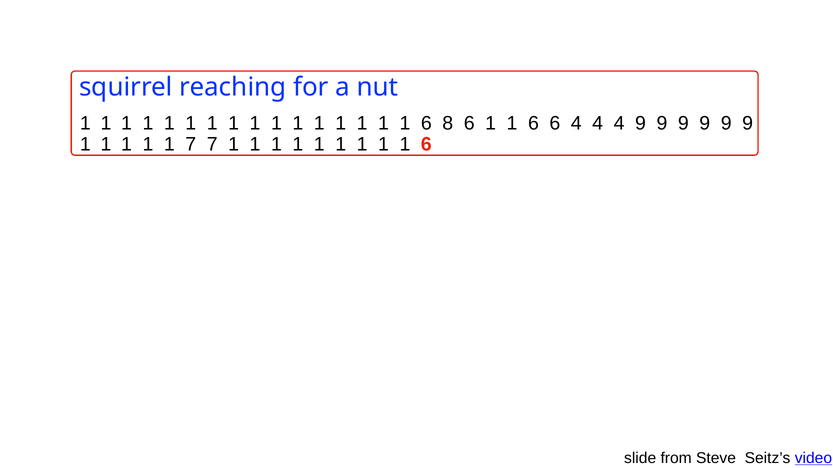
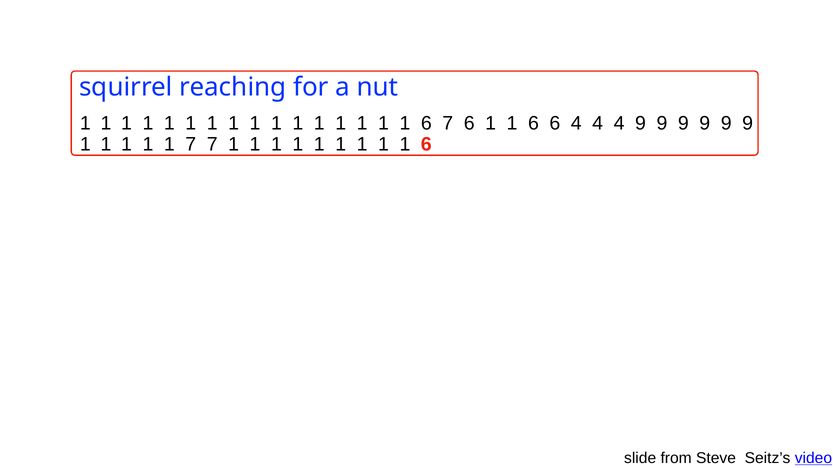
6 8: 8 -> 7
